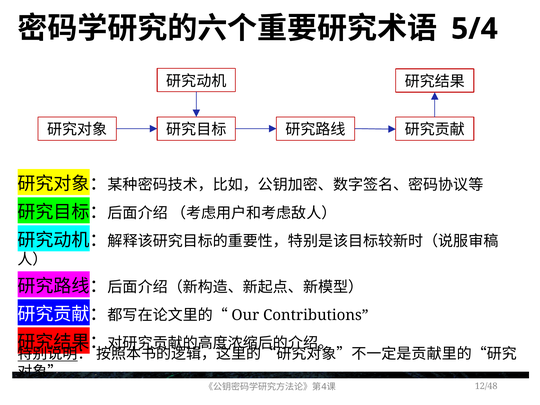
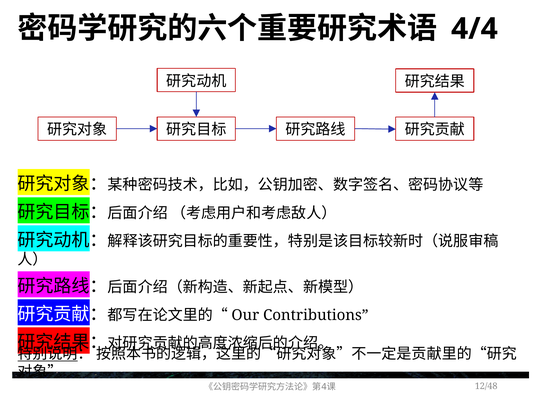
5/4: 5/4 -> 4/4
